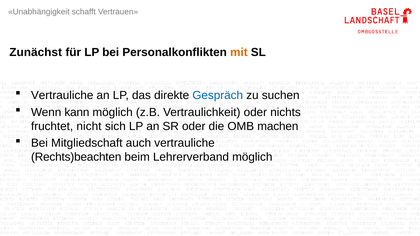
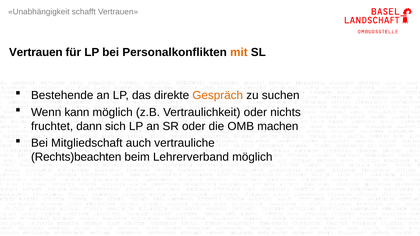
Zunächst at (36, 52): Zunächst -> Vertrauen
Vertrauliche at (62, 95): Vertrauliche -> Bestehende
Gespräch colour: blue -> orange
nicht: nicht -> dann
